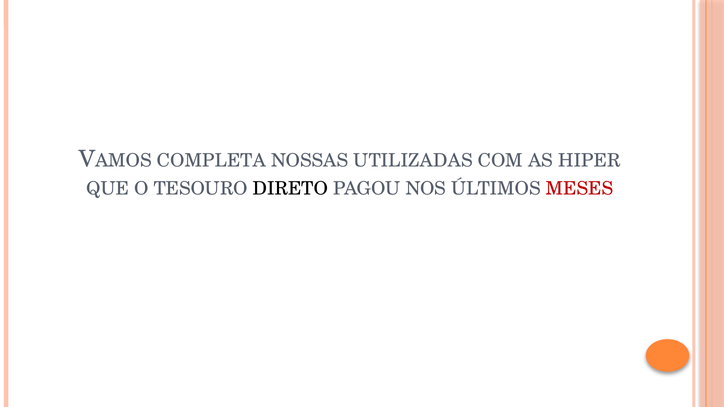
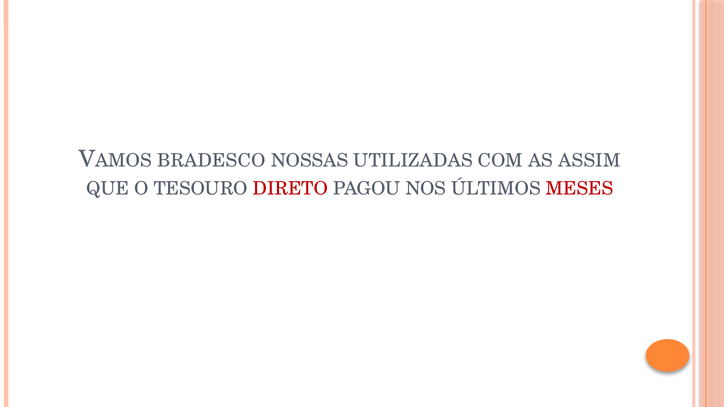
COMPLETA: COMPLETA -> BRADESCO
HIPER: HIPER -> ASSIM
DIRETO colour: black -> red
